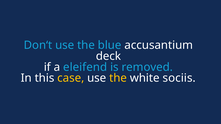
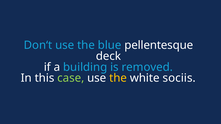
accusantium: accusantium -> pellentesque
eleifend: eleifend -> building
case colour: yellow -> light green
